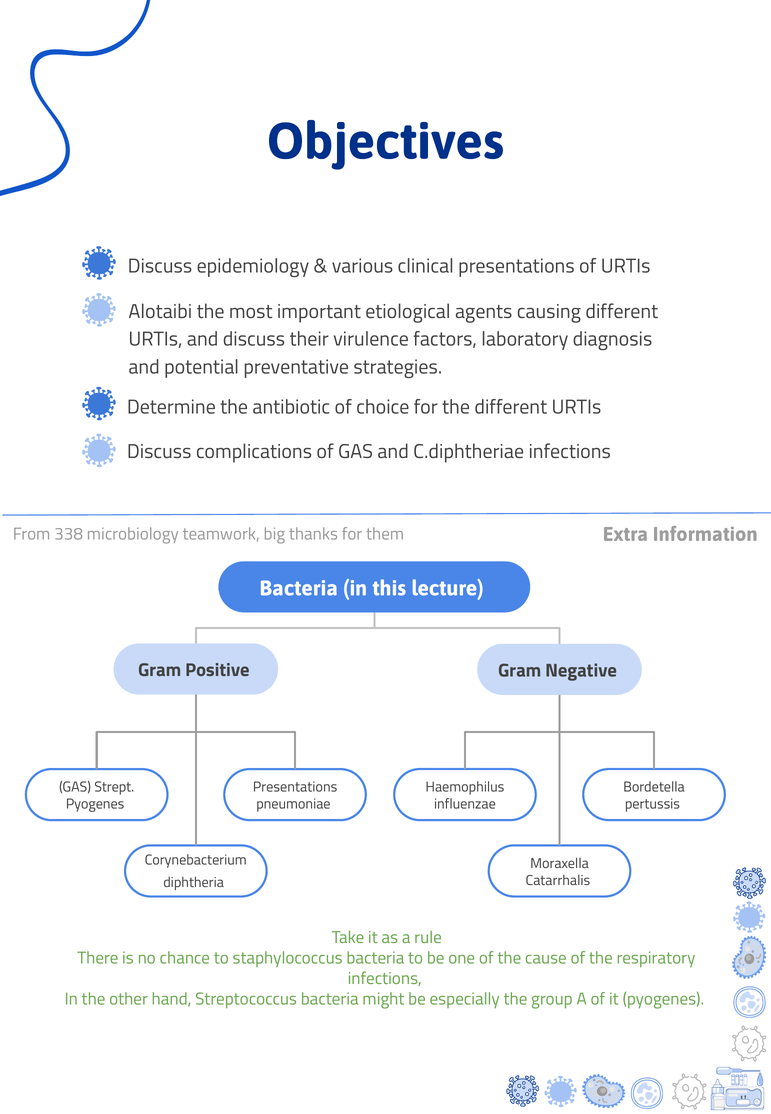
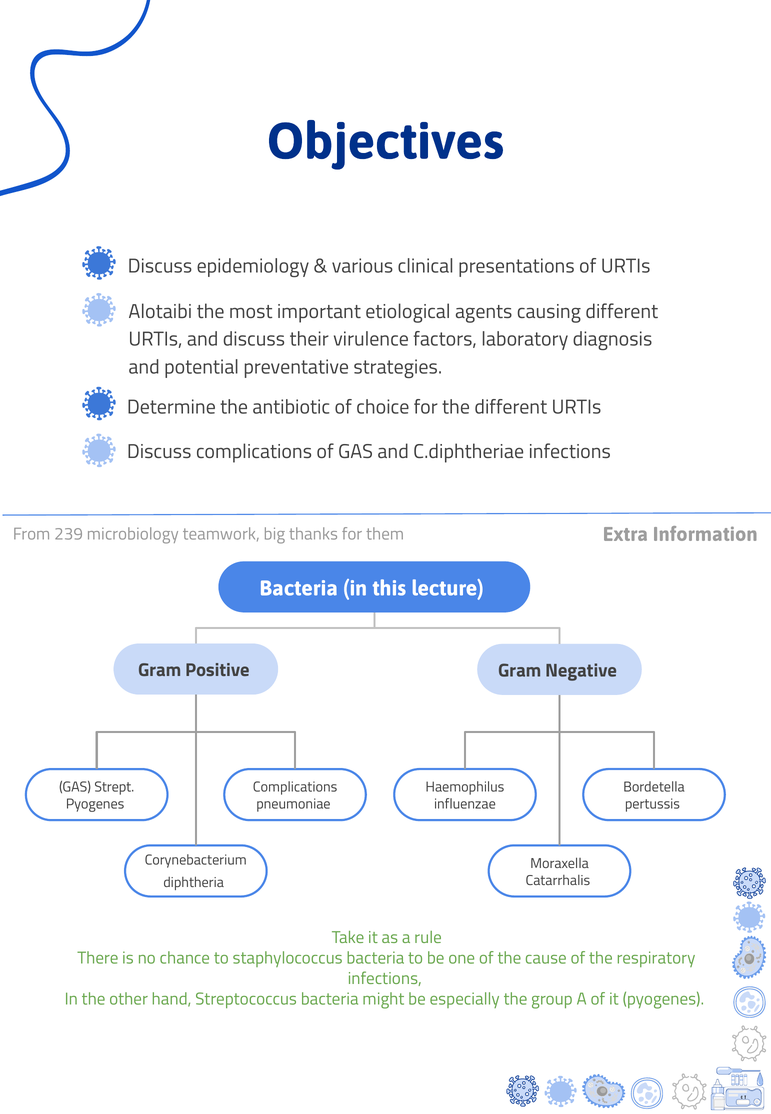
338: 338 -> 239
Presentations at (295, 787): Presentations -> Complications
